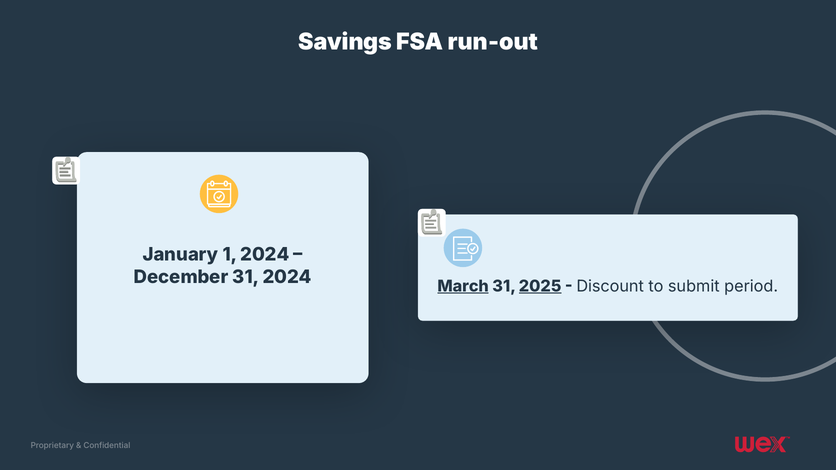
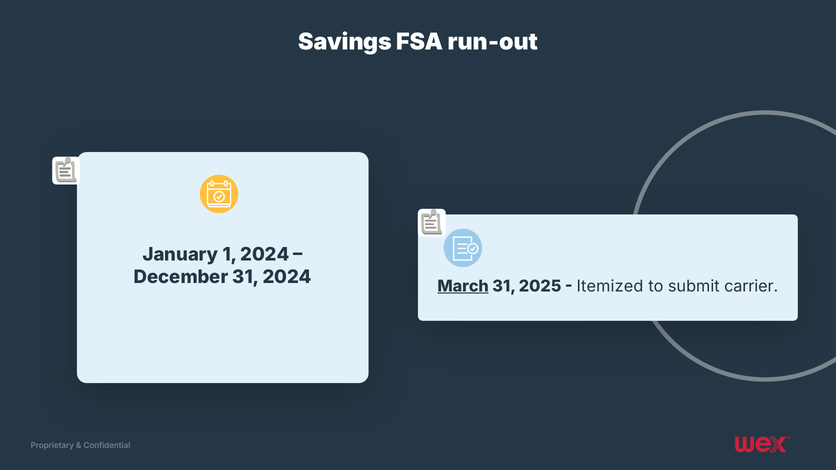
2025 underline: present -> none
Discount: Discount -> Itemized
period: period -> carrier
